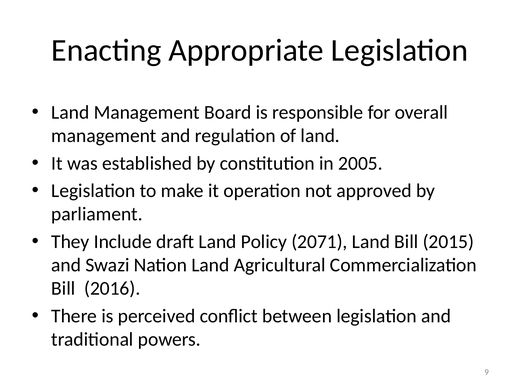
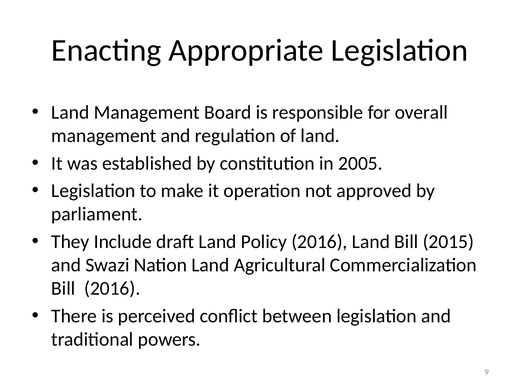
Policy 2071: 2071 -> 2016
